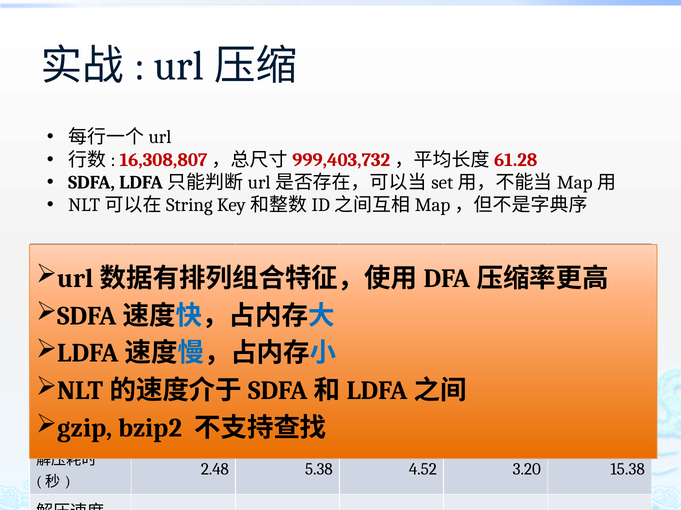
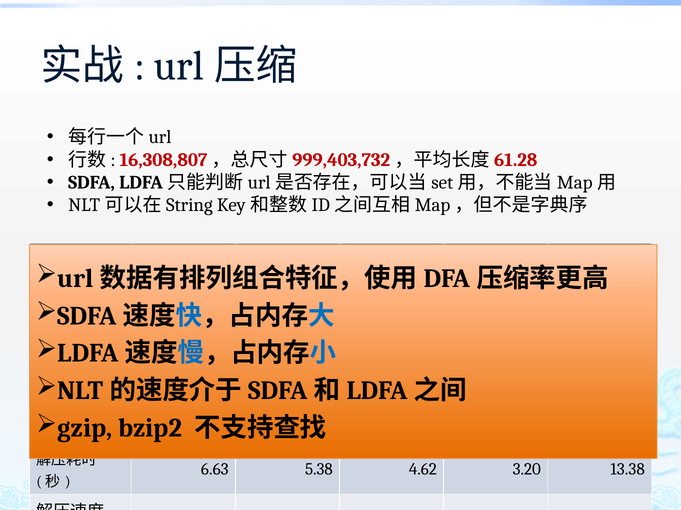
2.48: 2.48 -> 6.63
4.52: 4.52 -> 4.62
15.38: 15.38 -> 13.38
